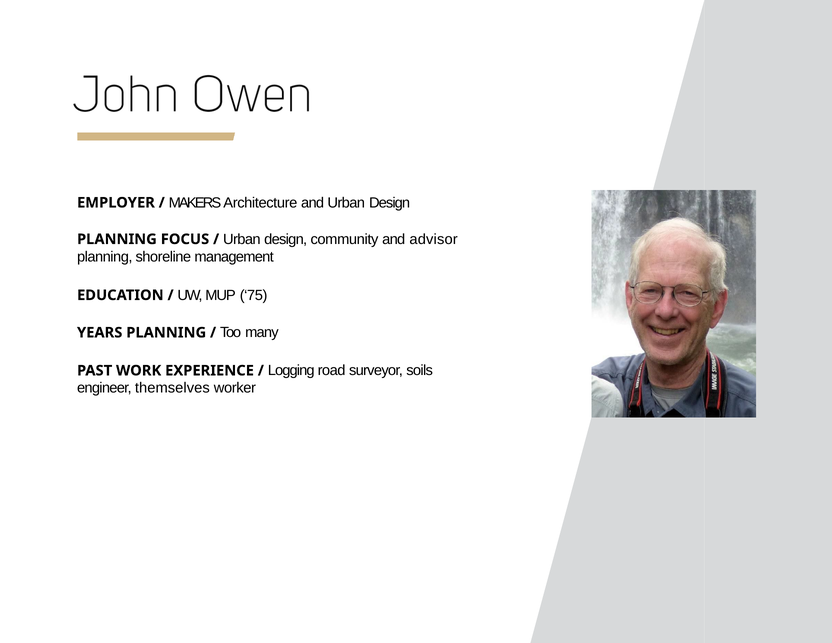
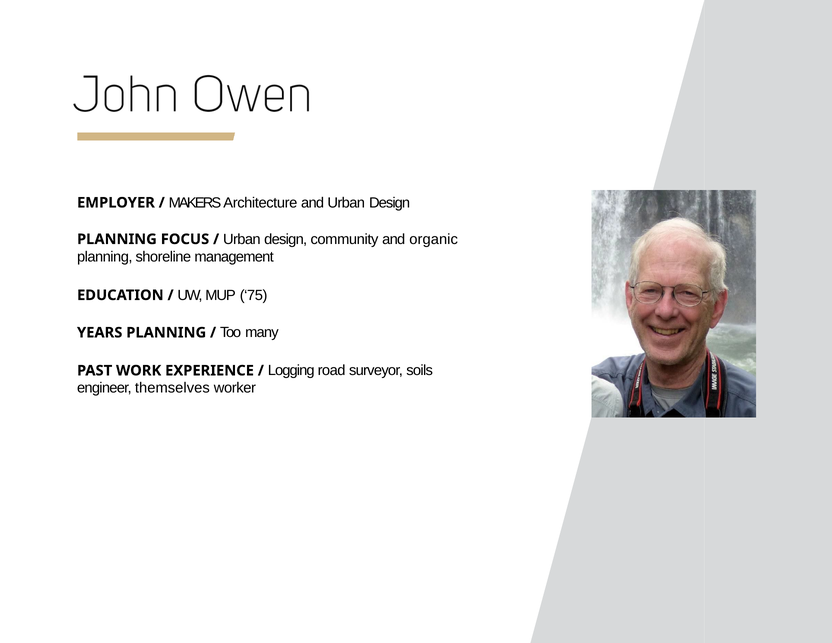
advisor: advisor -> organic
